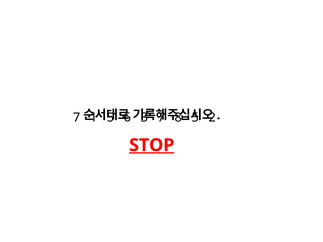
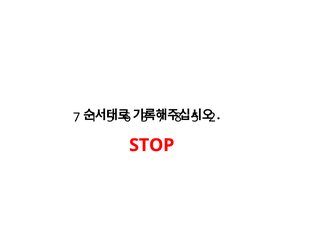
STOP underline: present -> none
